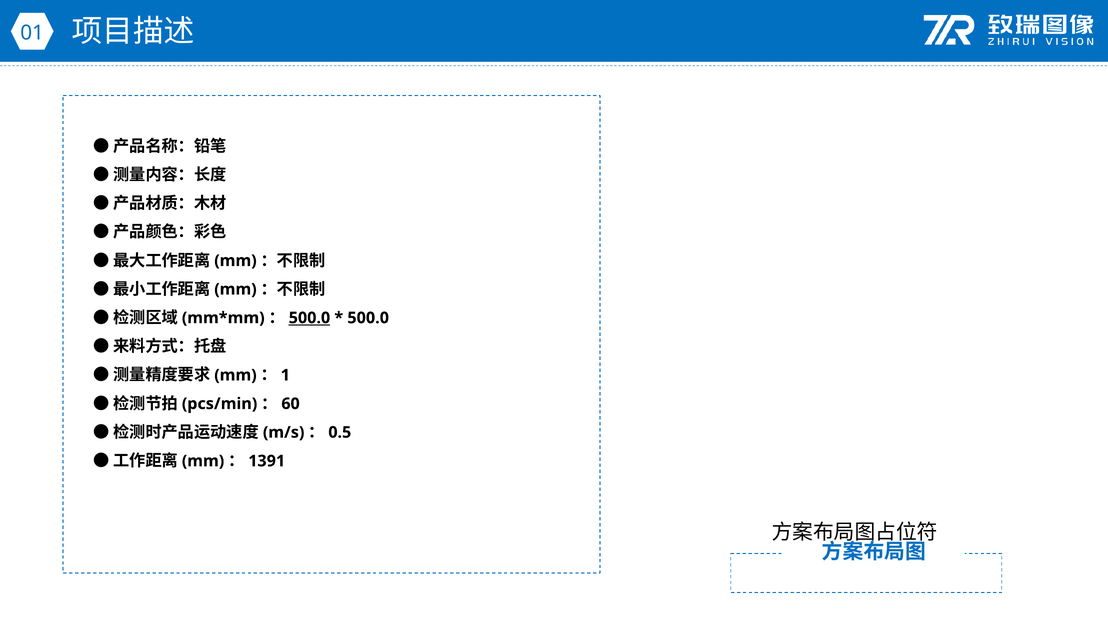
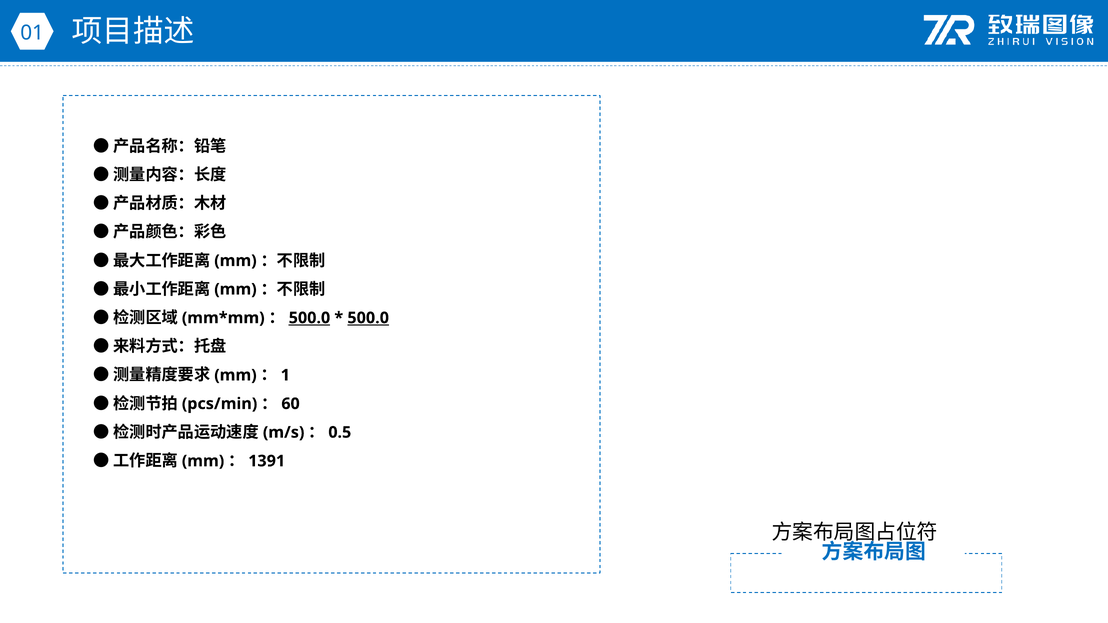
500.0 at (368, 318) underline: none -> present
